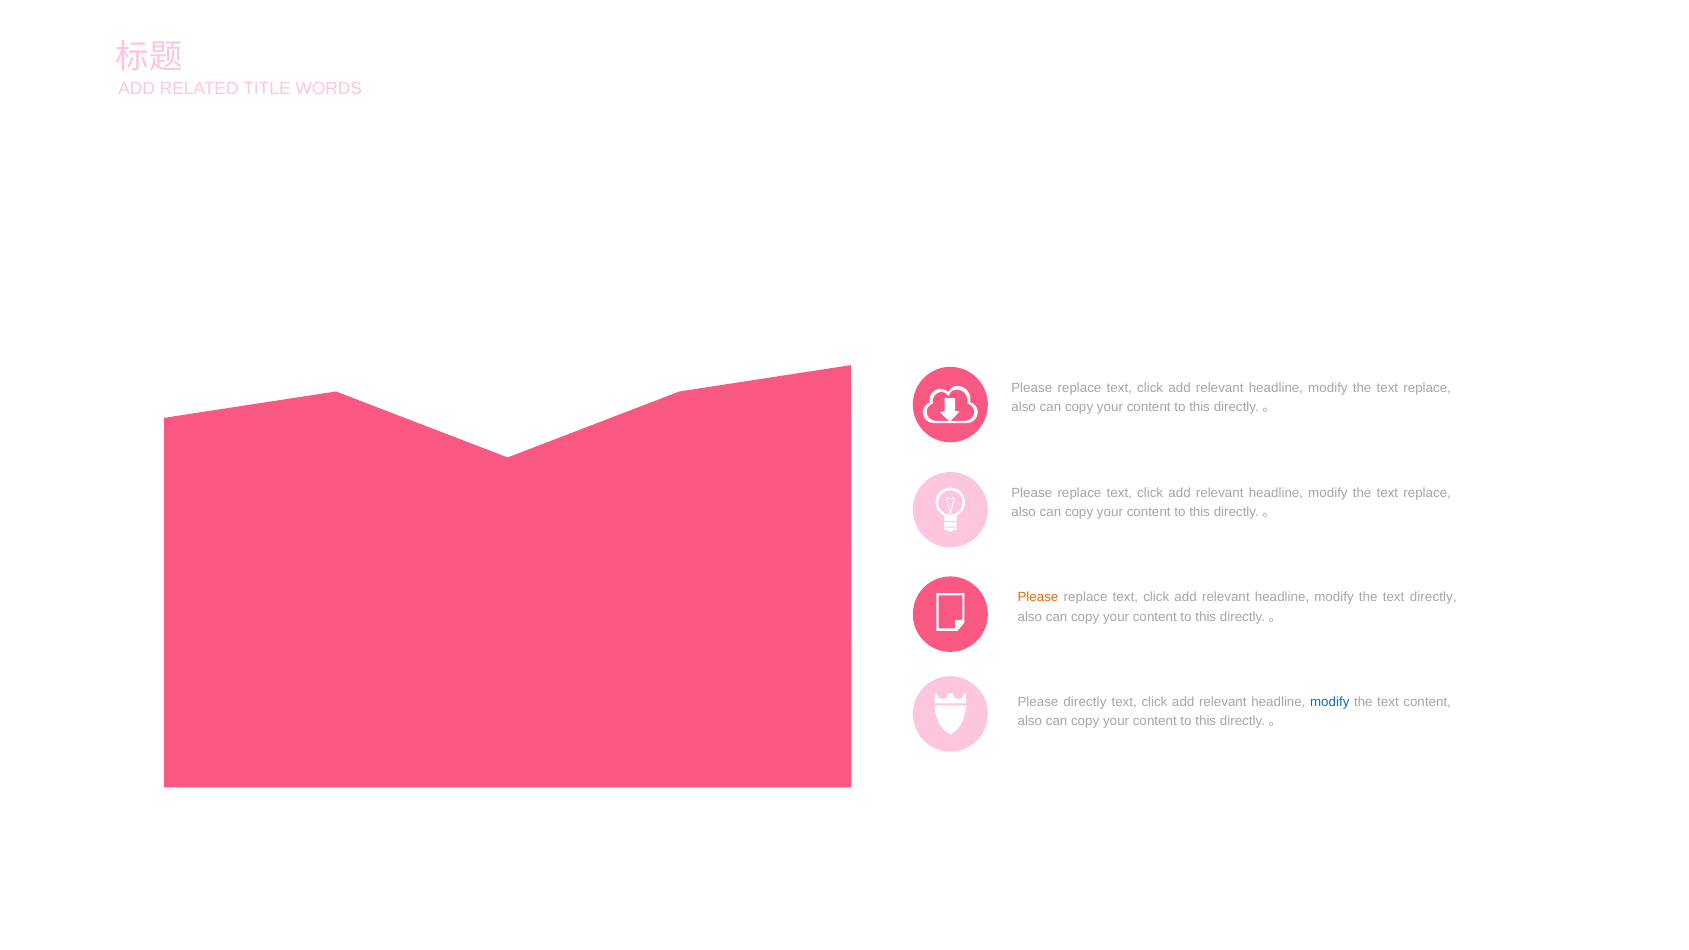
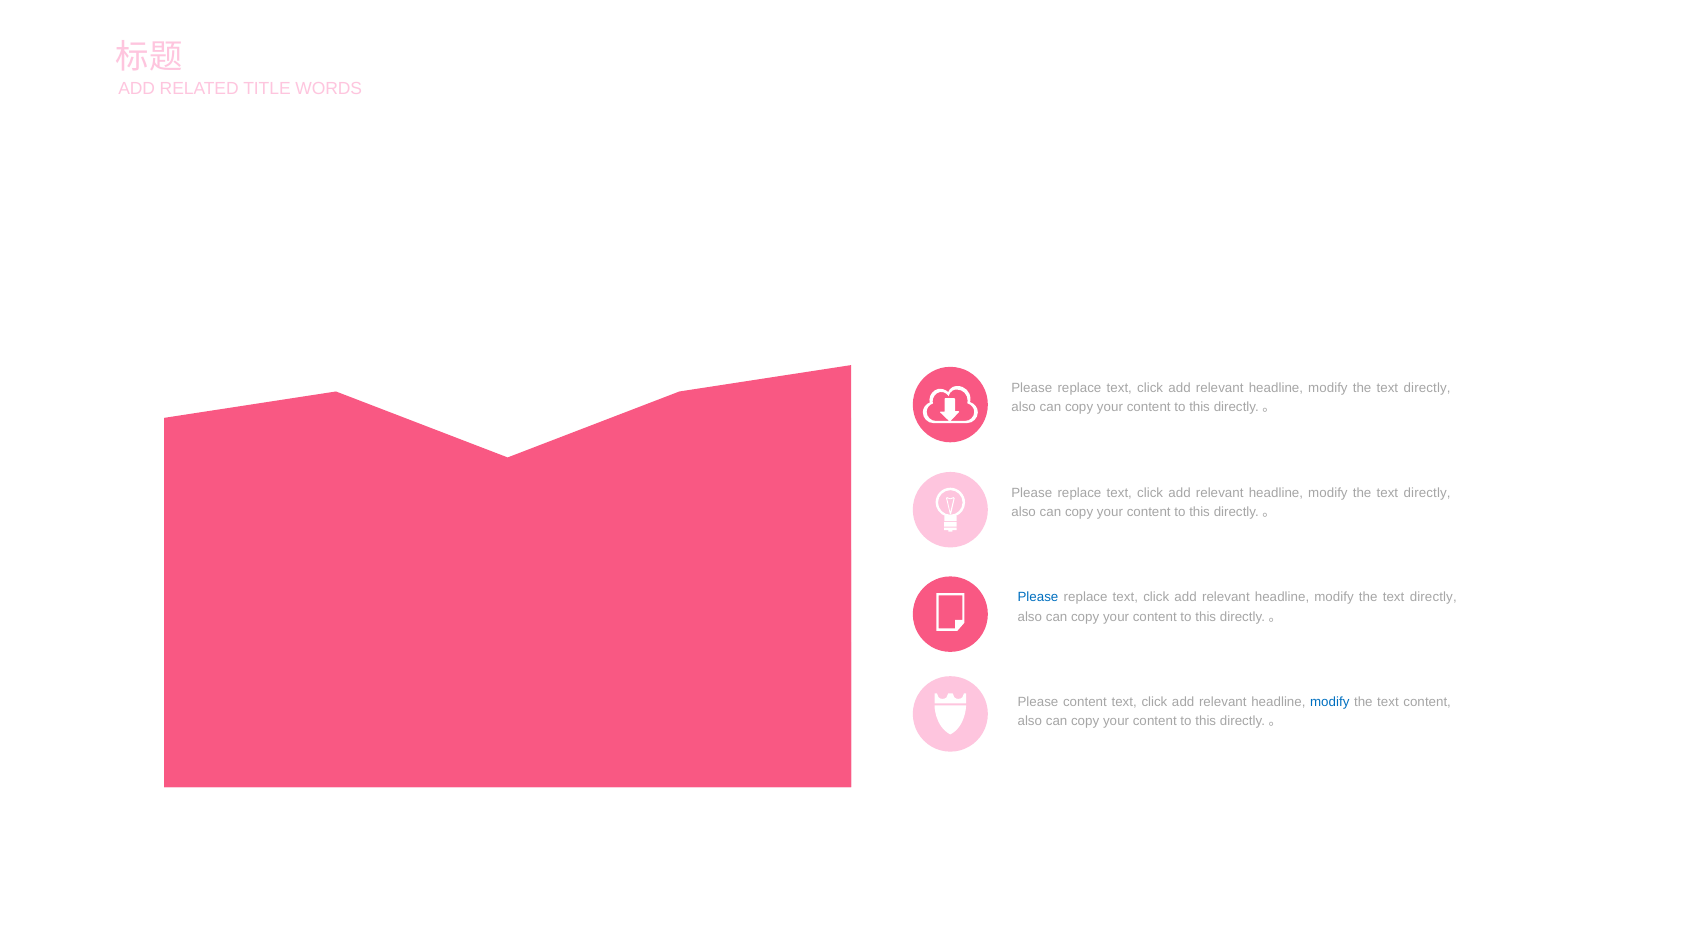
replace at (1427, 388): replace -> directly
replace at (1427, 493): replace -> directly
Please at (1038, 598) colour: orange -> blue
Please directly: directly -> content
